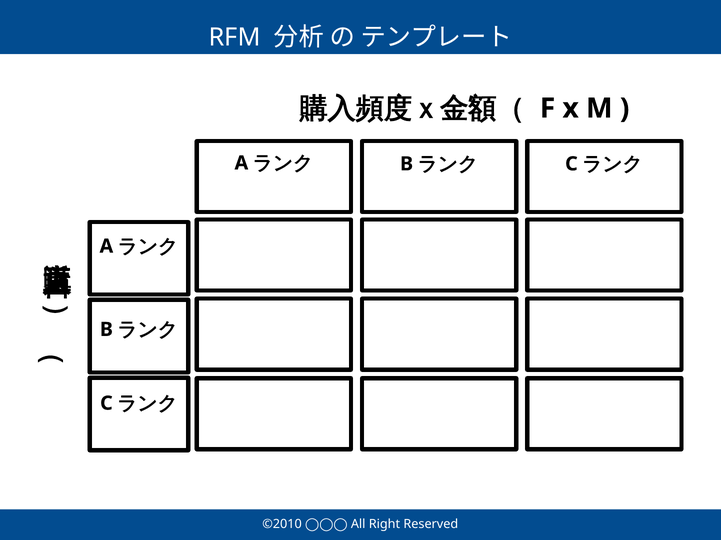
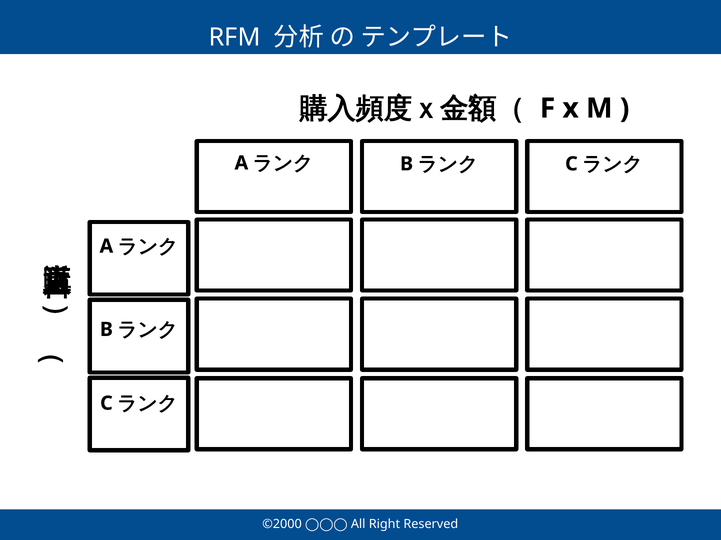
©2010: ©2010 -> ©2000
